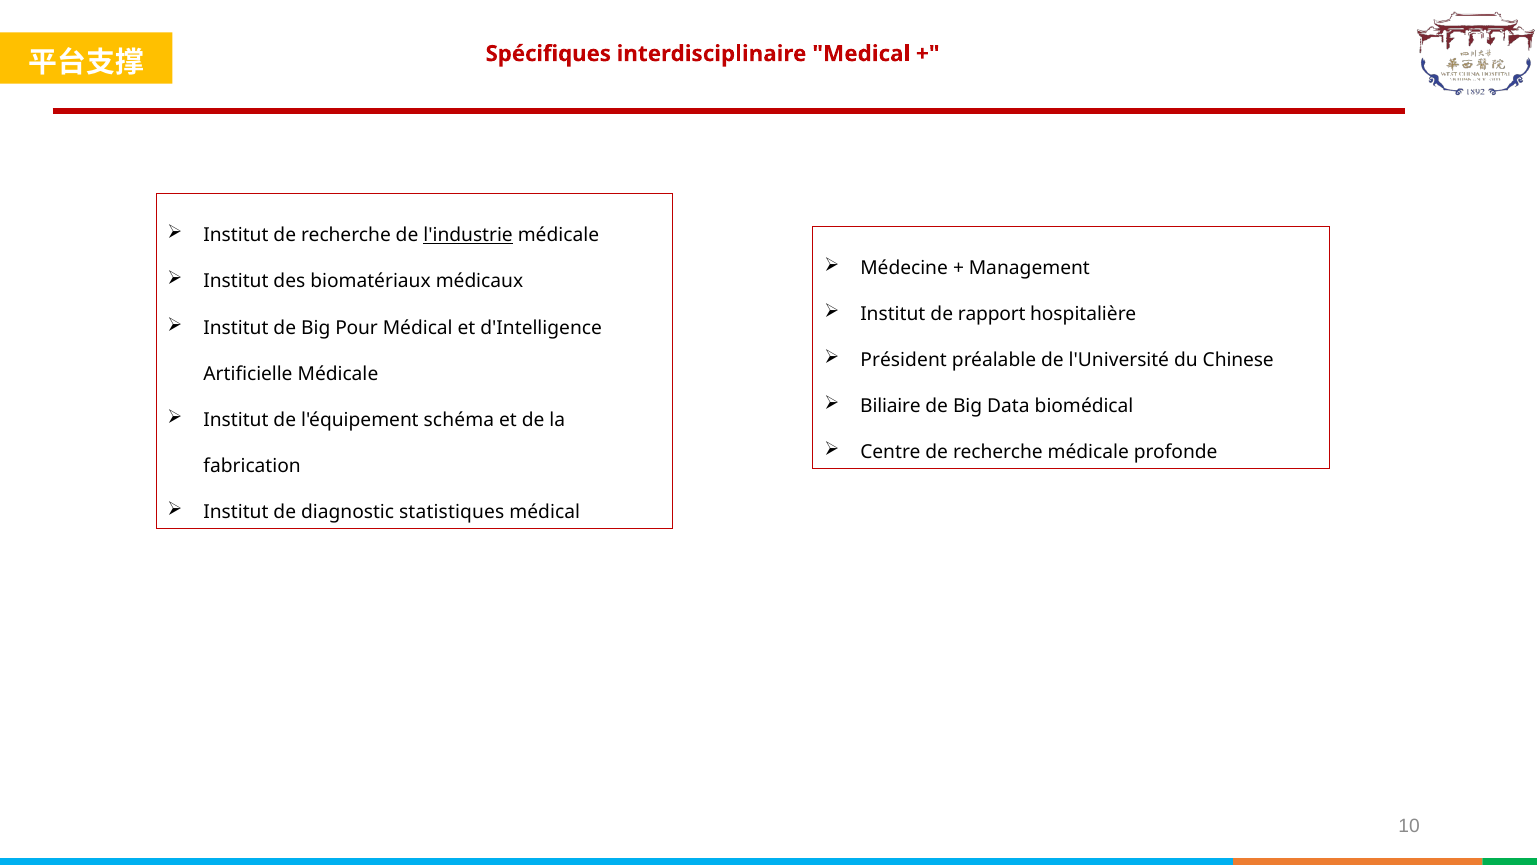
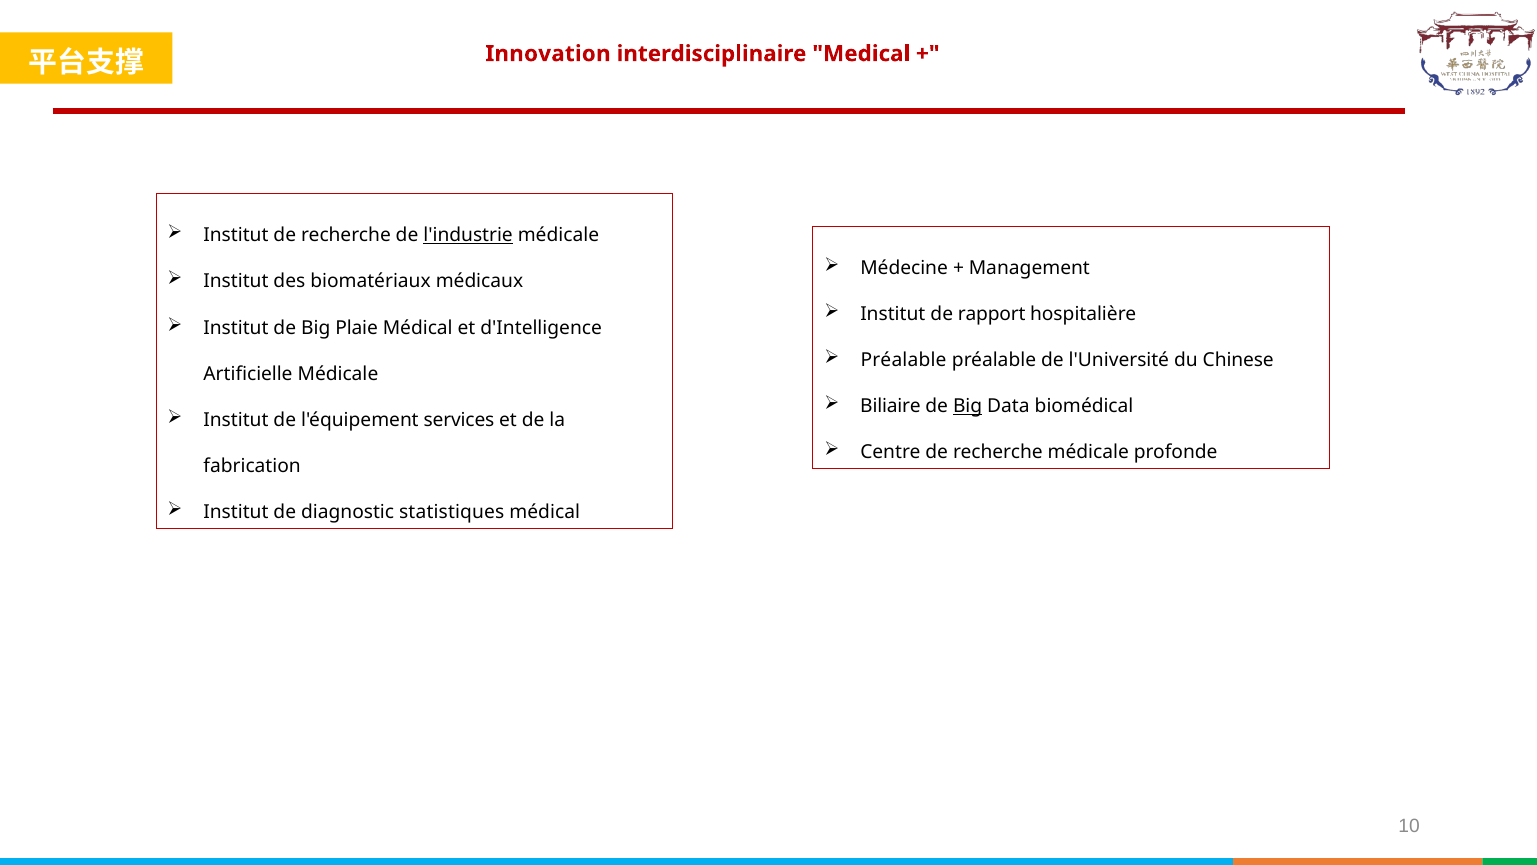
Spécifiques: Spécifiques -> Innovation
Pour: Pour -> Plaie
Président at (904, 360): Président -> Préalable
Big at (968, 406) underline: none -> present
schéma: schéma -> services
